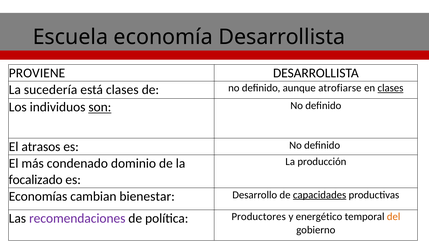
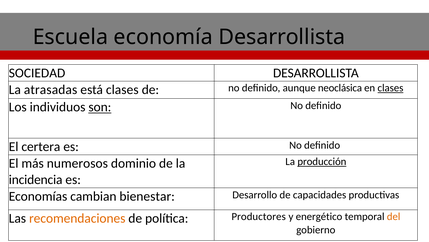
PROVIENE: PROVIENE -> SOCIEDAD
sucedería: sucedería -> atrasadas
atrofiarse: atrofiarse -> neoclásica
atrasos: atrasos -> certera
producción underline: none -> present
condenado: condenado -> numerosos
focalizado: focalizado -> incidencia
capacidades underline: present -> none
recomendaciones colour: purple -> orange
